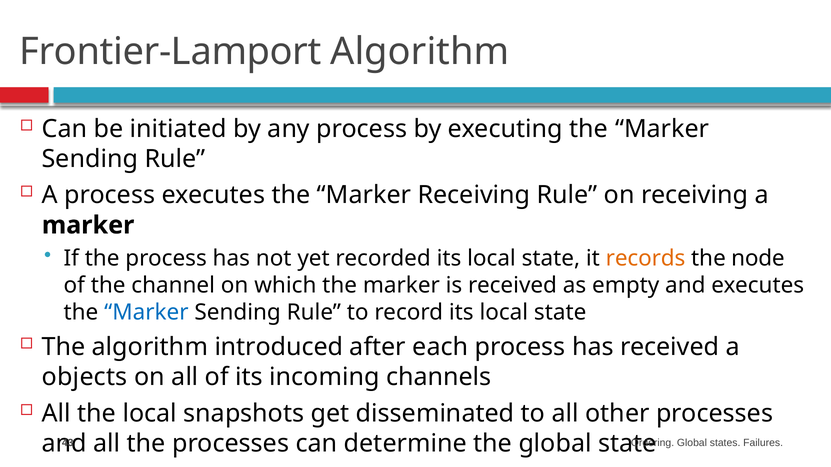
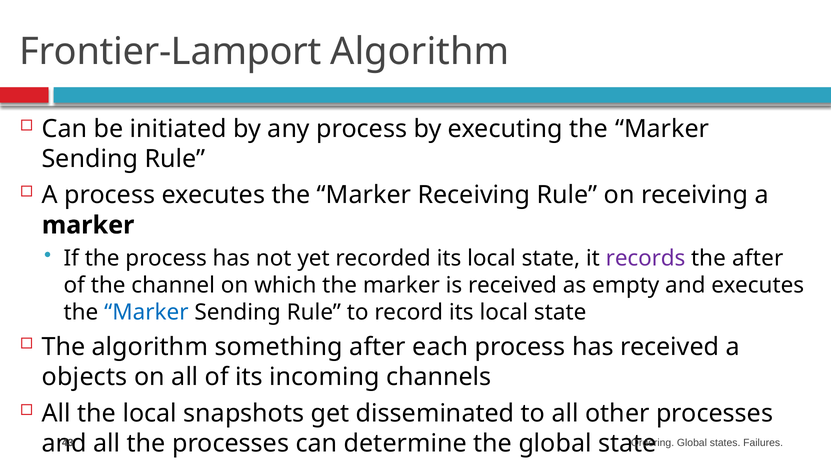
records colour: orange -> purple
the node: node -> after
introduced: introduced -> something
